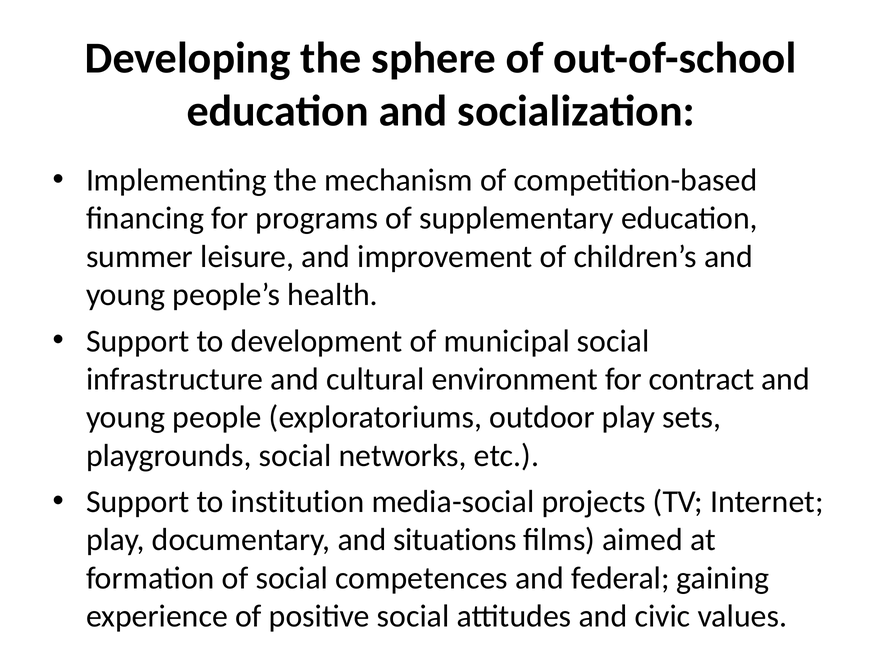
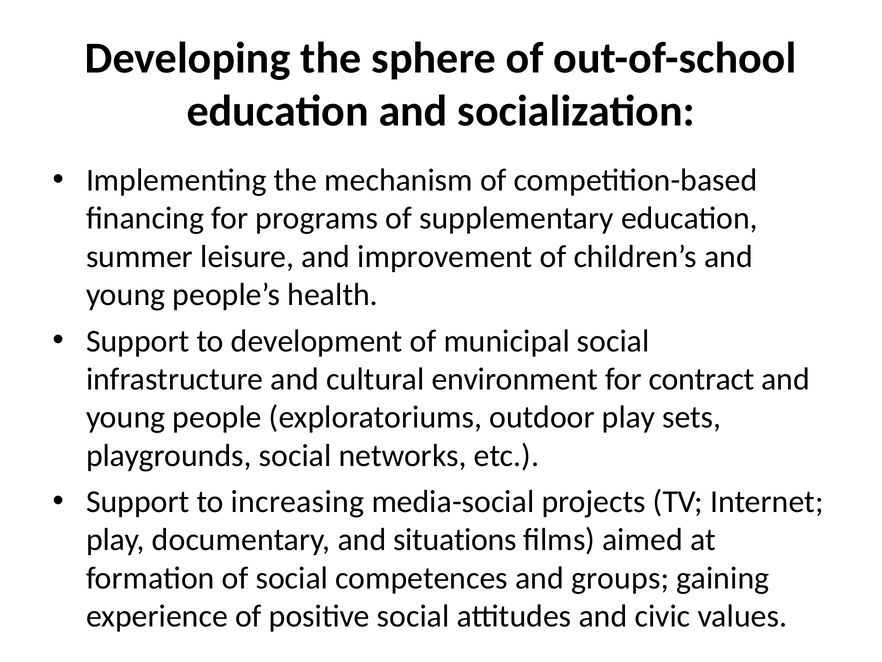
institution: institution -> increasing
federal: federal -> groups
